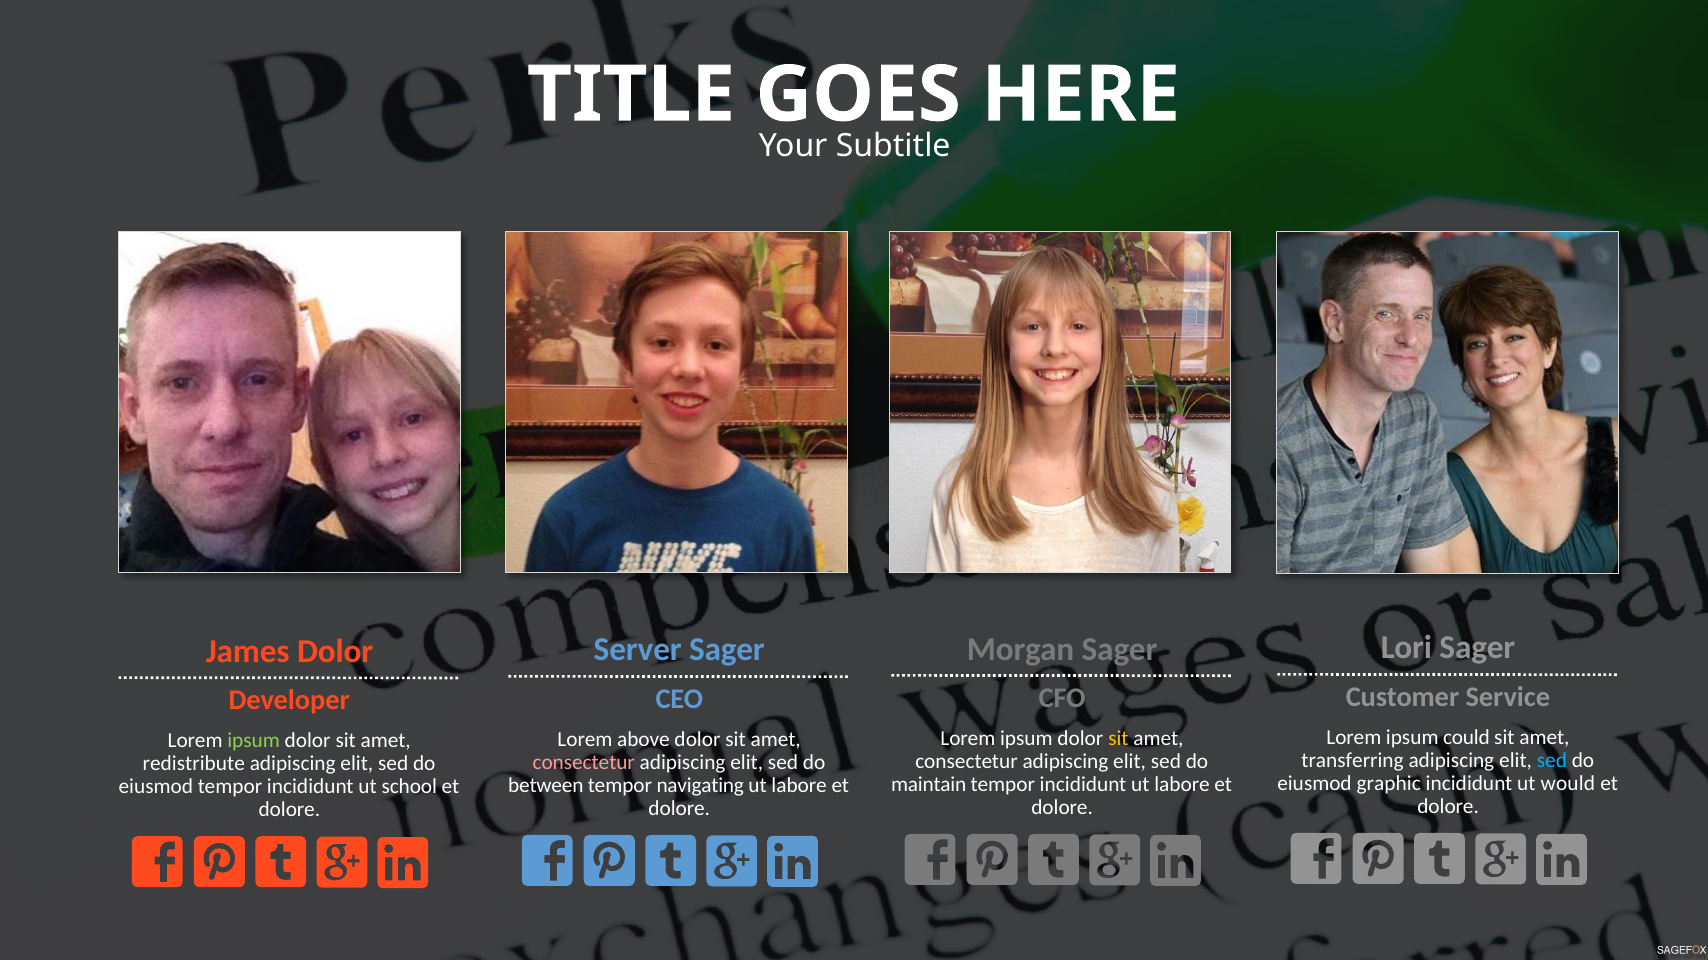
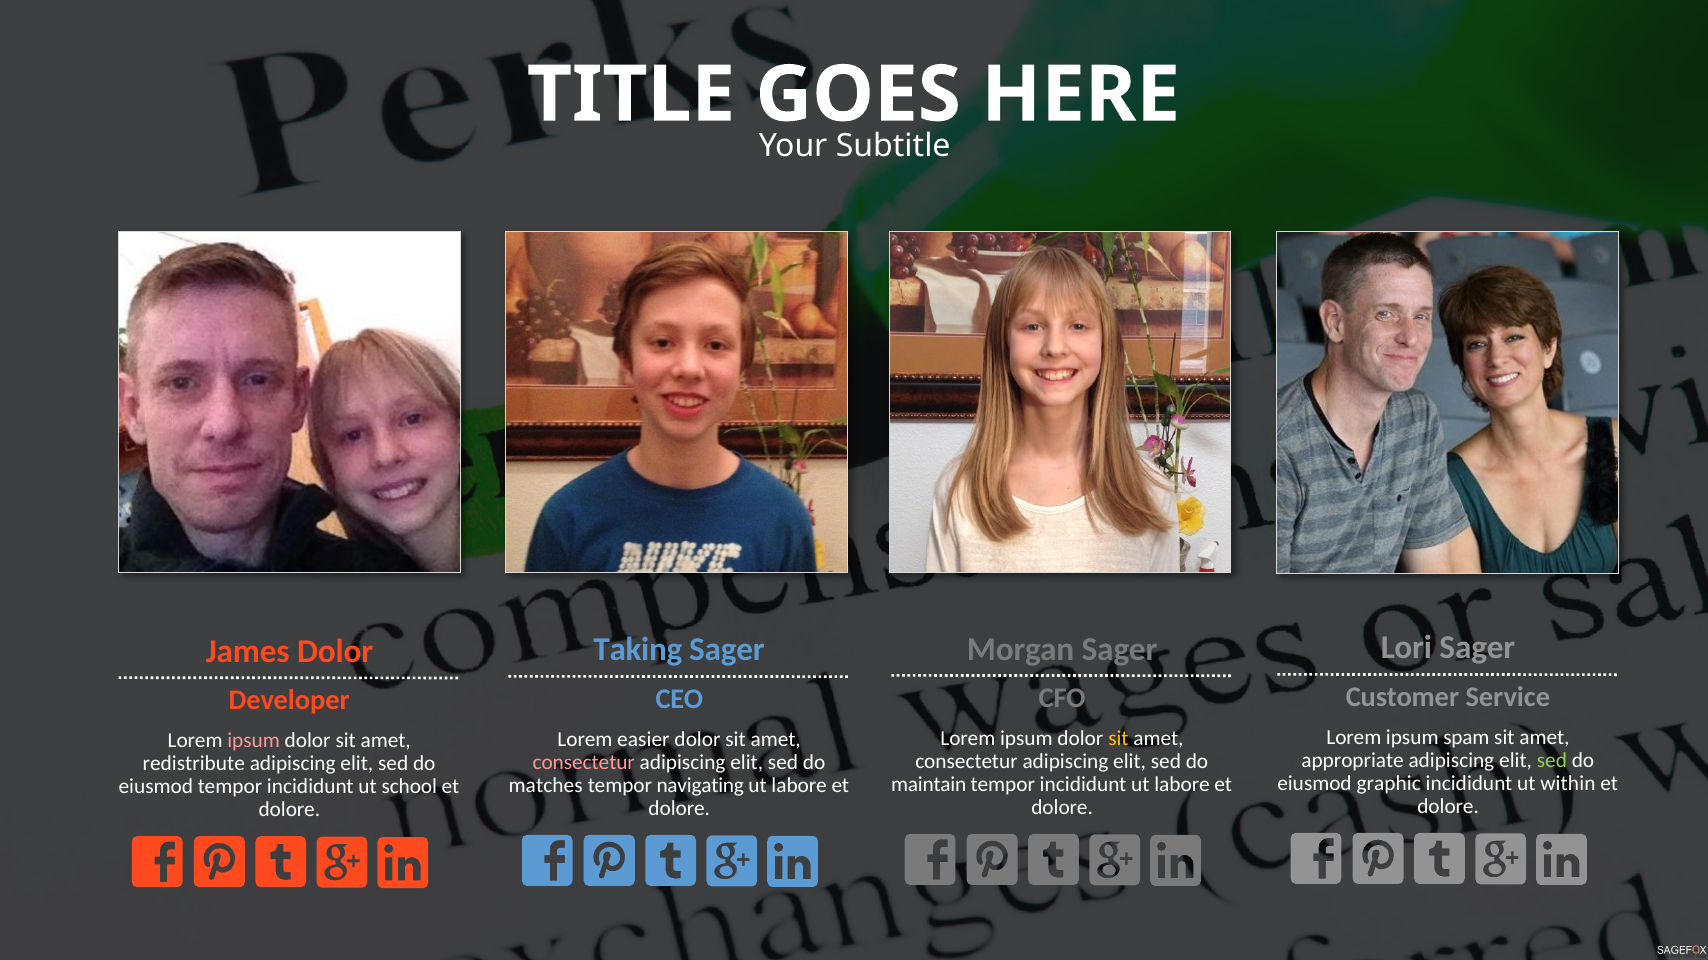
Server: Server -> Taking
could: could -> spam
above: above -> easier
ipsum at (254, 741) colour: light green -> pink
transferring: transferring -> appropriate
sed at (1552, 761) colour: light blue -> light green
would: would -> within
between: between -> matches
